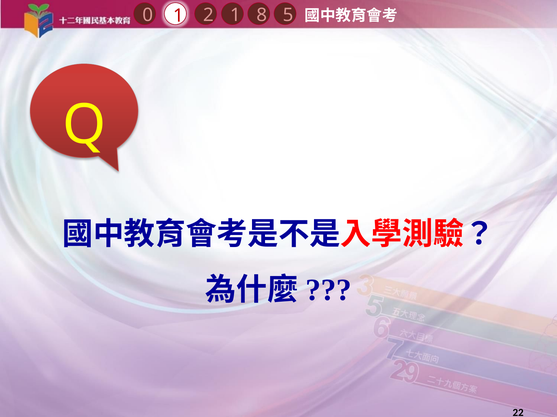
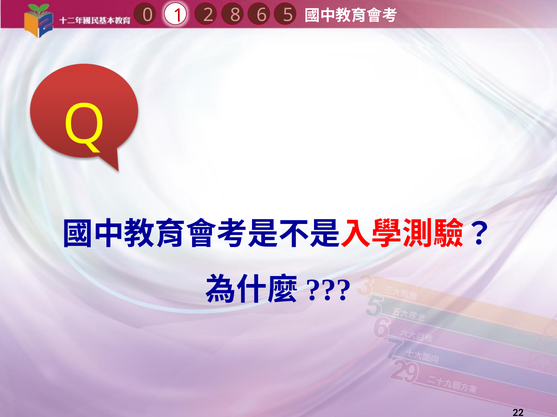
8: 8 -> 6
1 1: 1 -> 8
